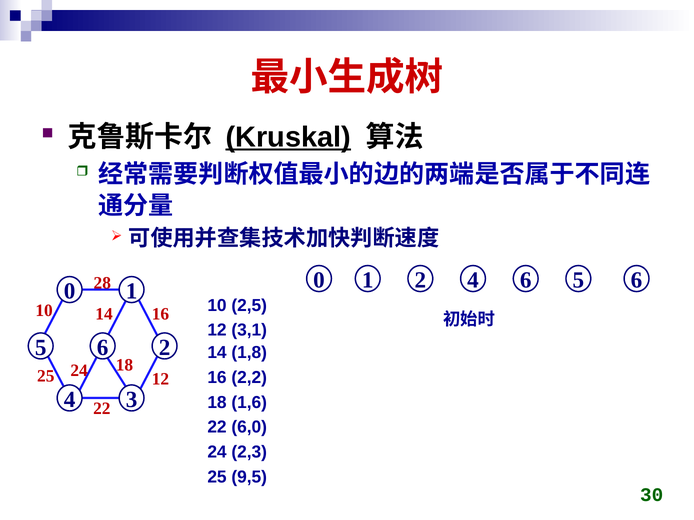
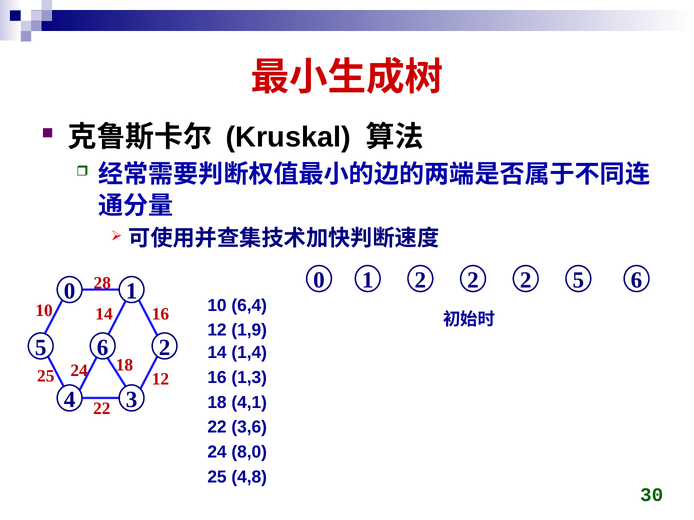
Kruskal underline: present -> none
1 4: 4 -> 2
0 6: 6 -> 2
2,5: 2,5 -> 6,4
3,1: 3,1 -> 1,9
1,8: 1,8 -> 1,4
2,2: 2,2 -> 1,3
1,6: 1,6 -> 4,1
6,0: 6,0 -> 3,6
2,3: 2,3 -> 8,0
9,5: 9,5 -> 4,8
